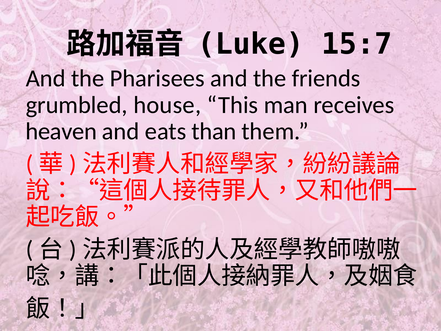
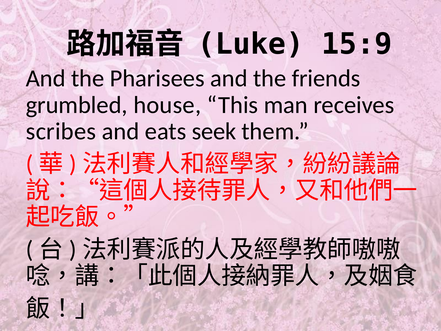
15:7: 15:7 -> 15:9
heaven: heaven -> scribes
than: than -> seek
